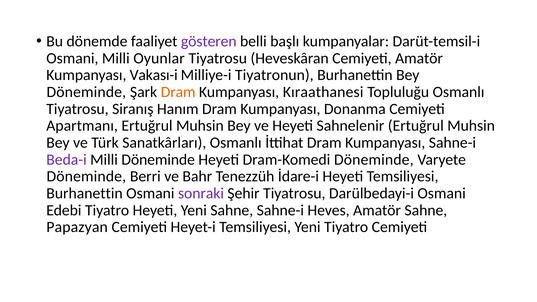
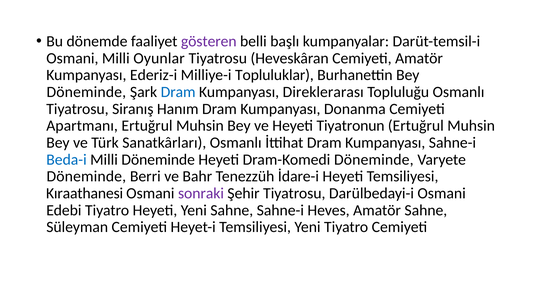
Vakası-i: Vakası-i -> Ederiz-i
Tiyatronun: Tiyatronun -> Topluluklar
Dram at (178, 92) colour: orange -> blue
Kıraathanesi: Kıraathanesi -> Direklerarası
Sahnelenir: Sahnelenir -> Tiyatronun
Beda-i colour: purple -> blue
Burhanettin at (84, 193): Burhanettin -> Kıraathanesi
Papazyan: Papazyan -> Süleyman
